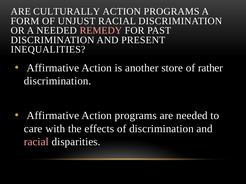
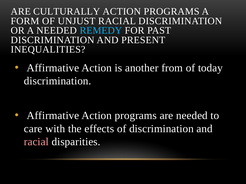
REMEDY colour: pink -> light blue
store: store -> from
rather: rather -> today
